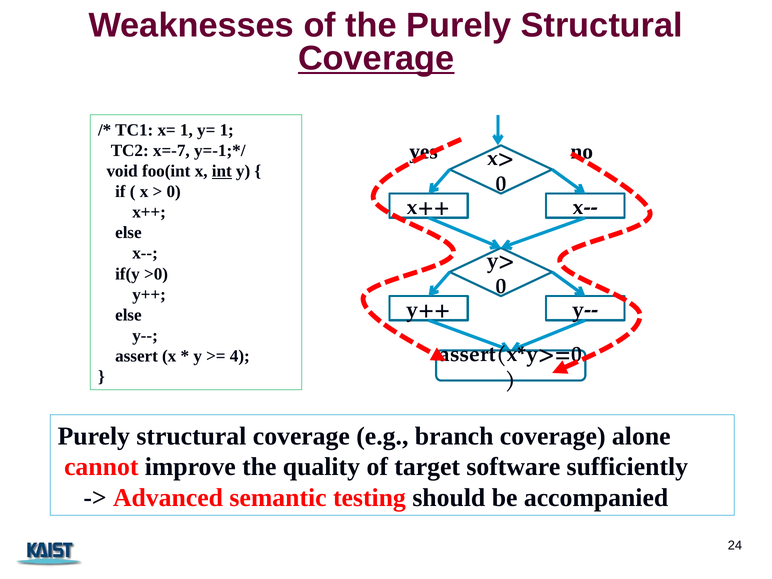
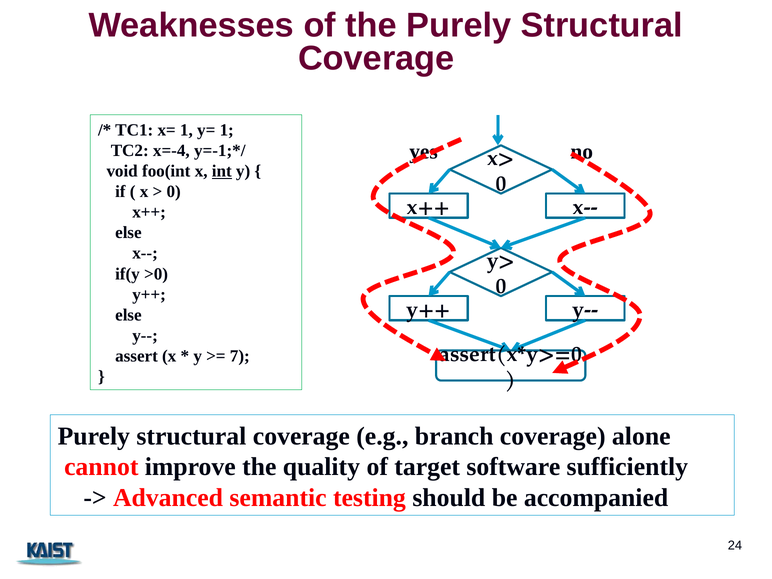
Coverage at (376, 58) underline: present -> none
x=-7: x=-7 -> x=-4
4: 4 -> 7
